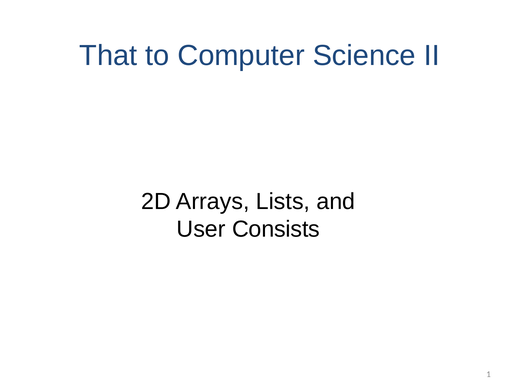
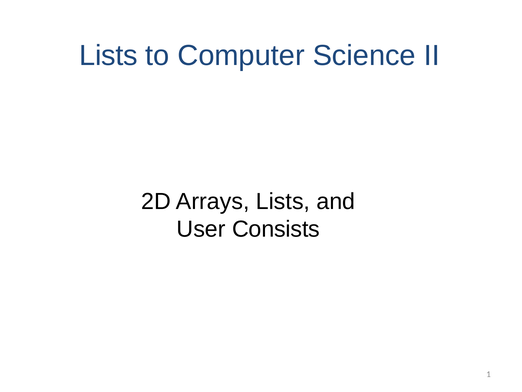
That at (108, 56): That -> Lists
